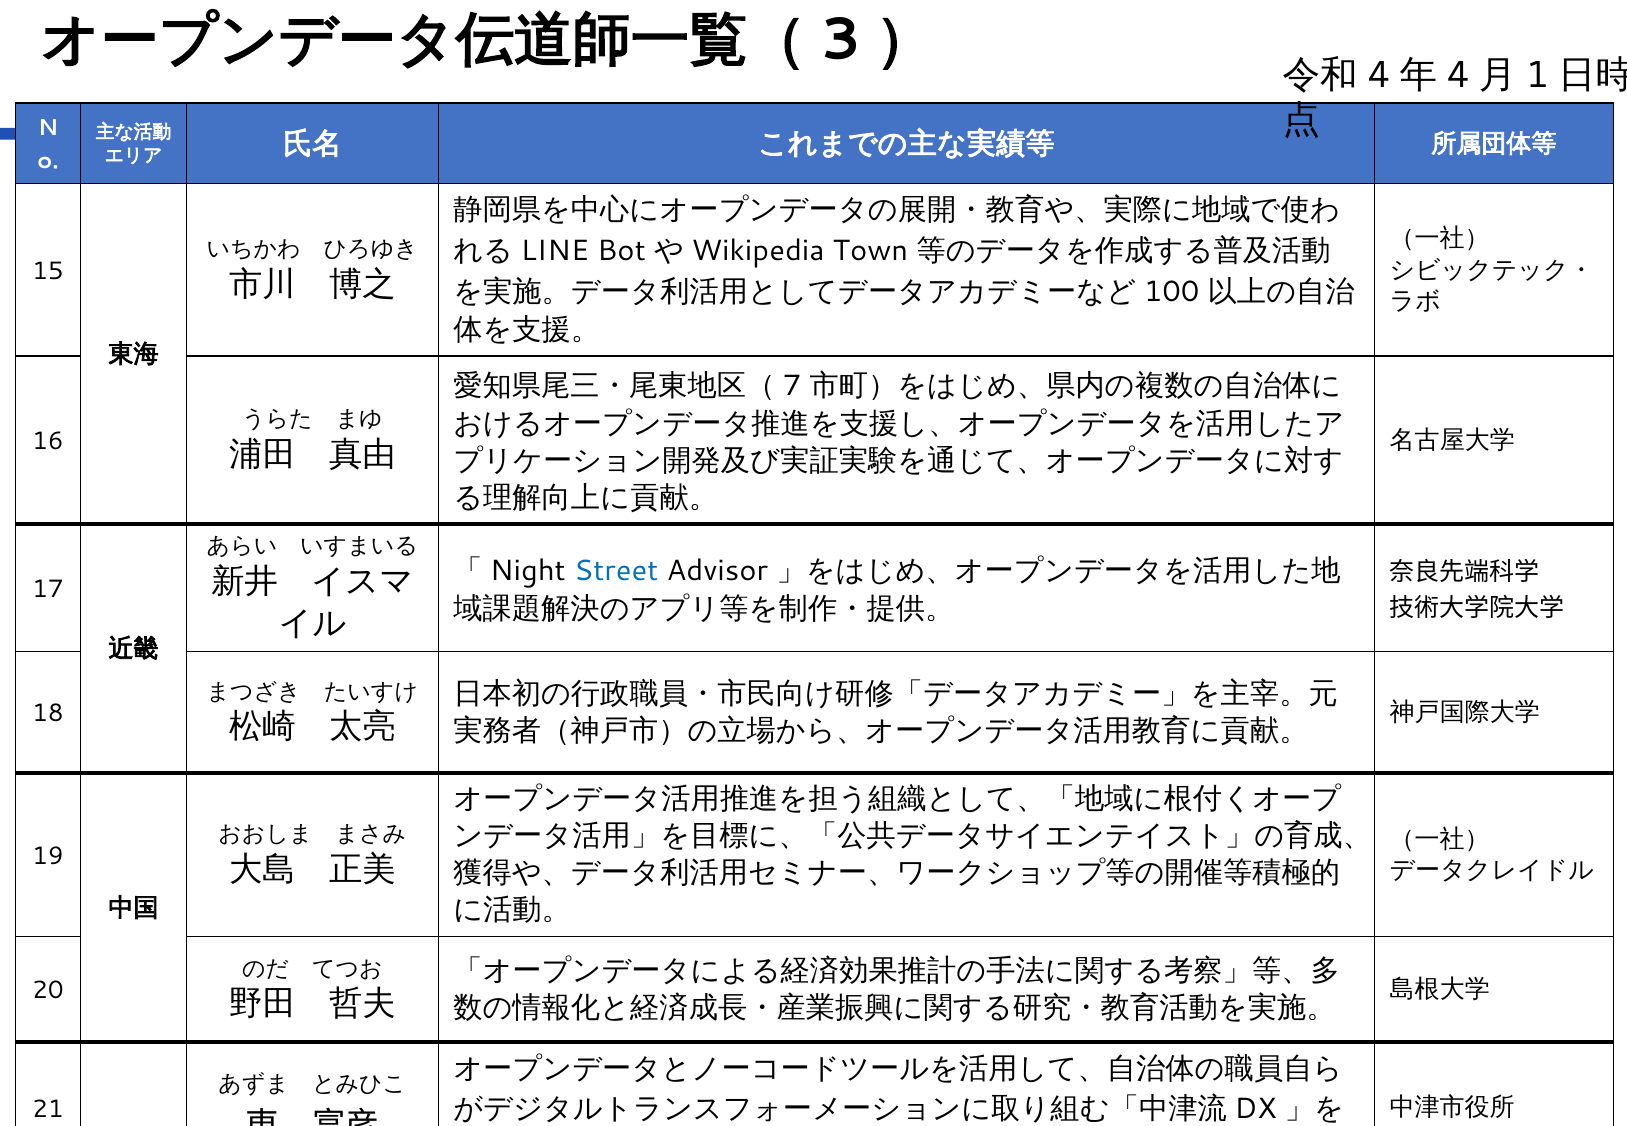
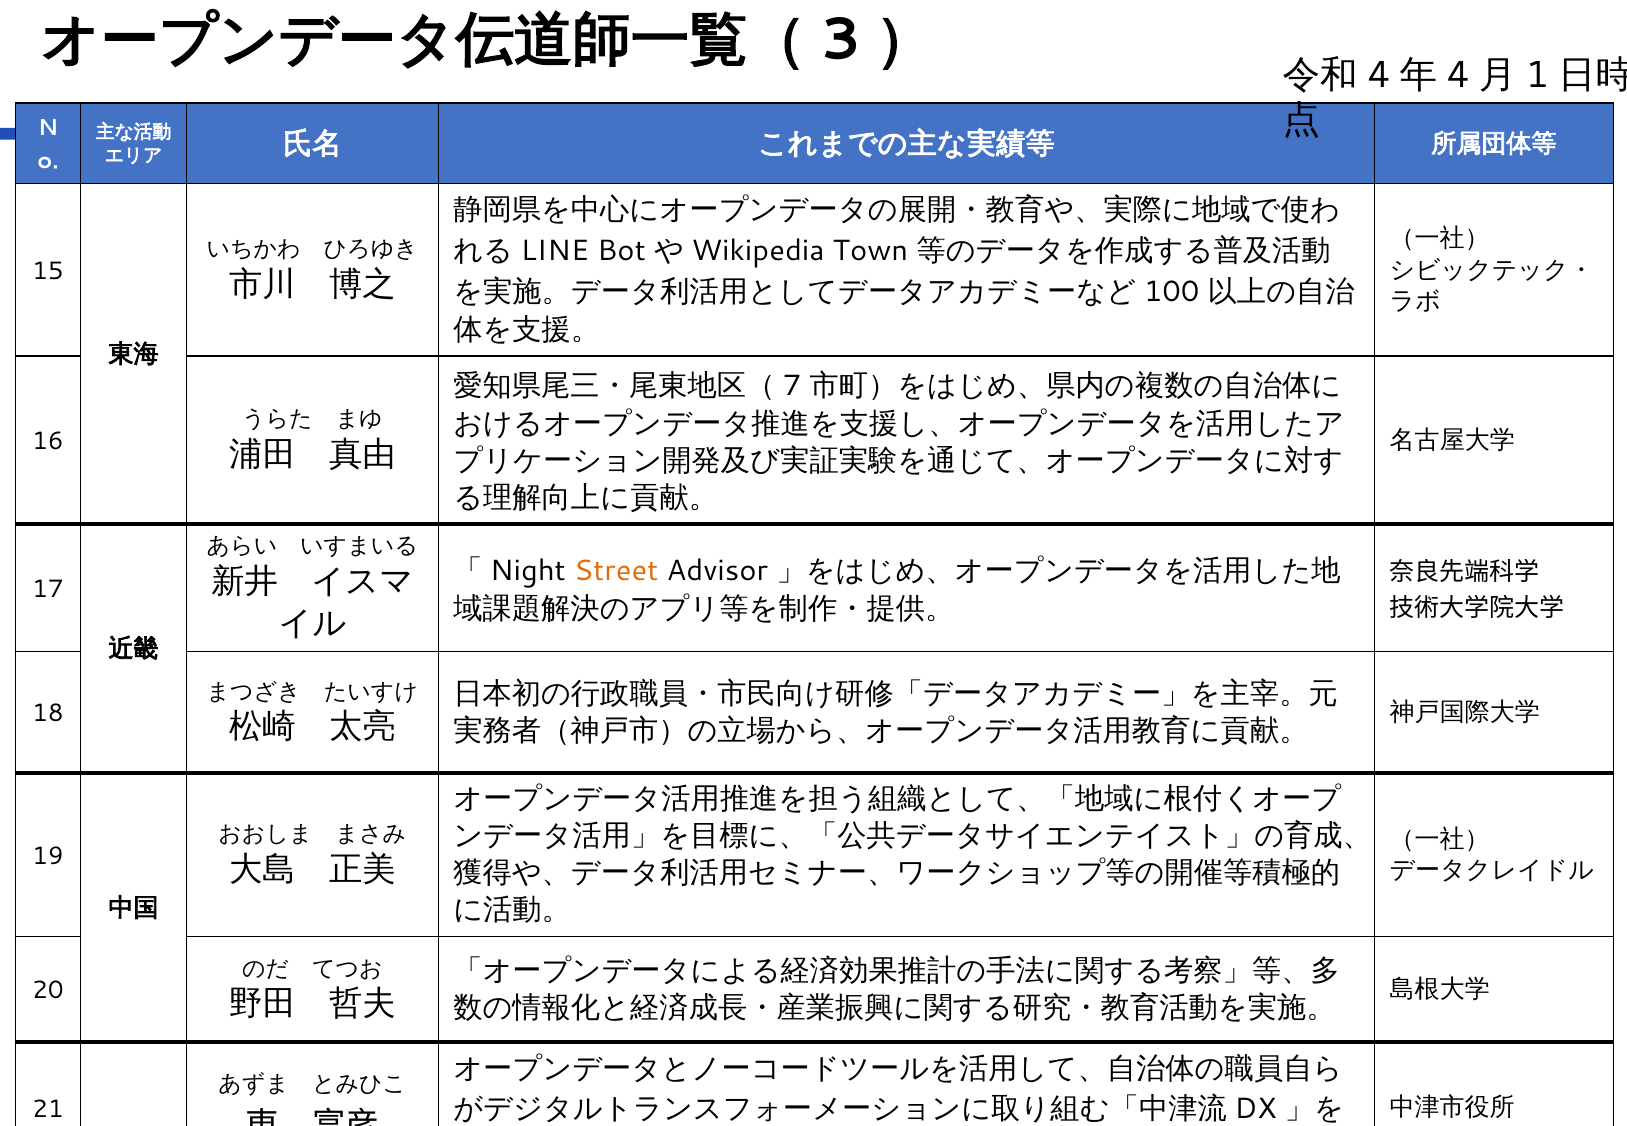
Street colour: blue -> orange
